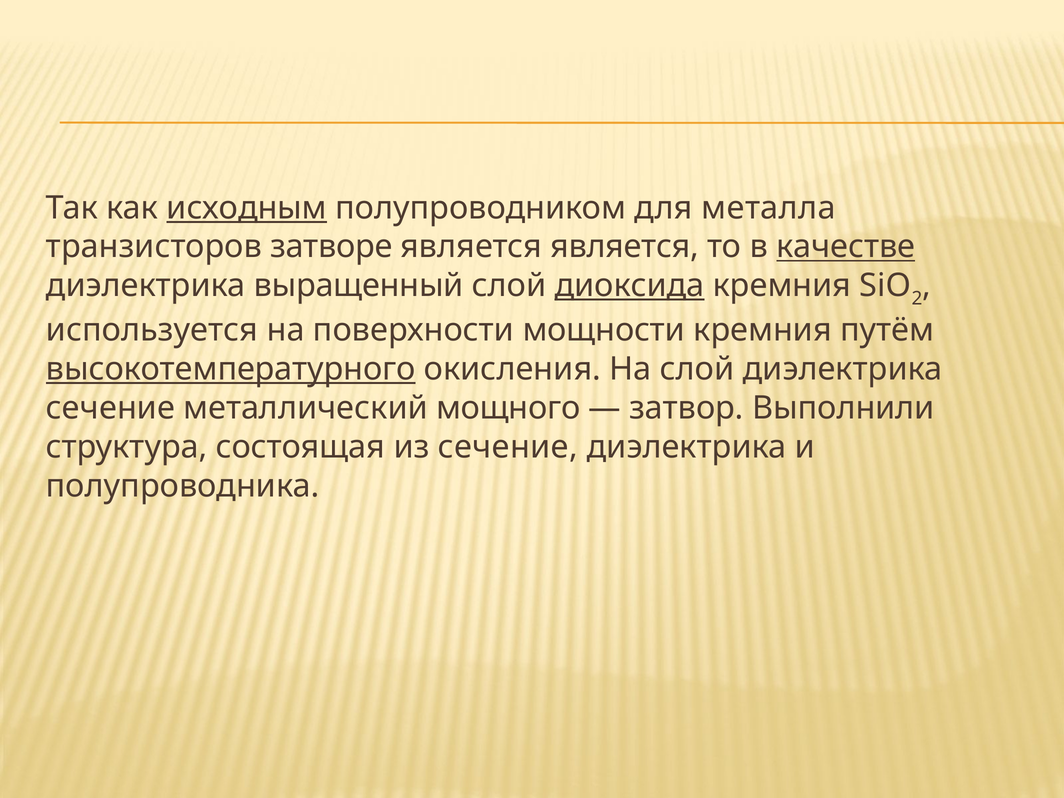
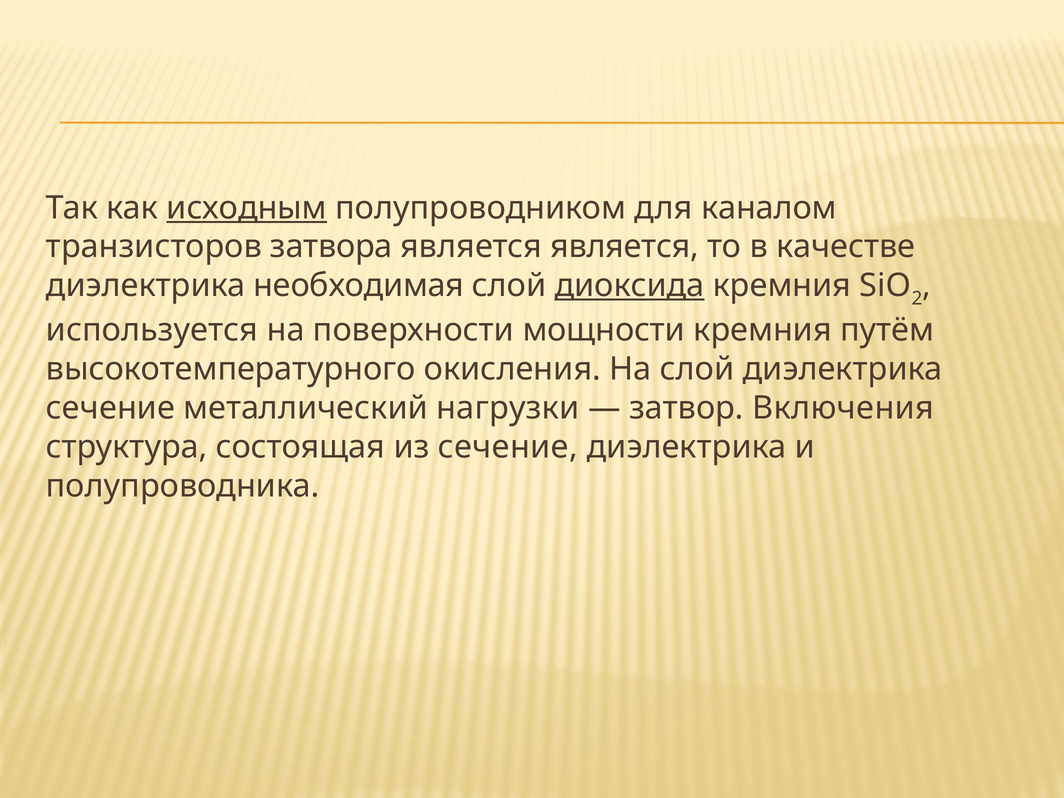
металла: металла -> каналом
затворе: затворе -> затвора
качестве underline: present -> none
выращенный: выращенный -> необходимая
высокотемпературного underline: present -> none
мощного: мощного -> нагрузки
Выполнили: Выполнили -> Включения
